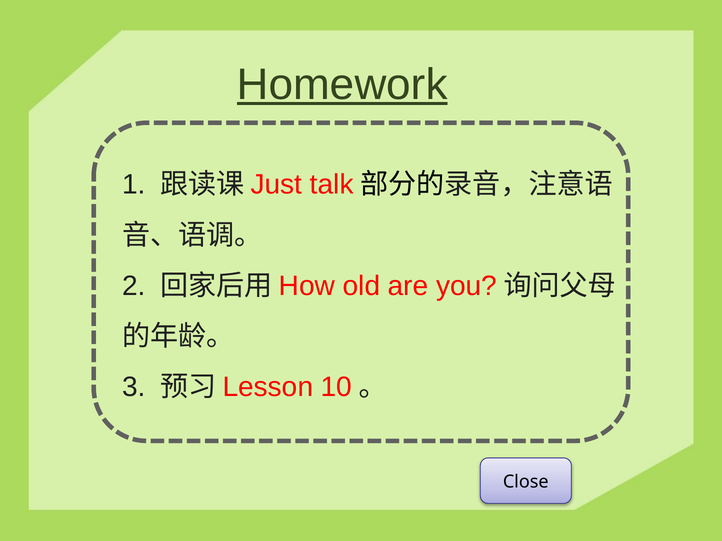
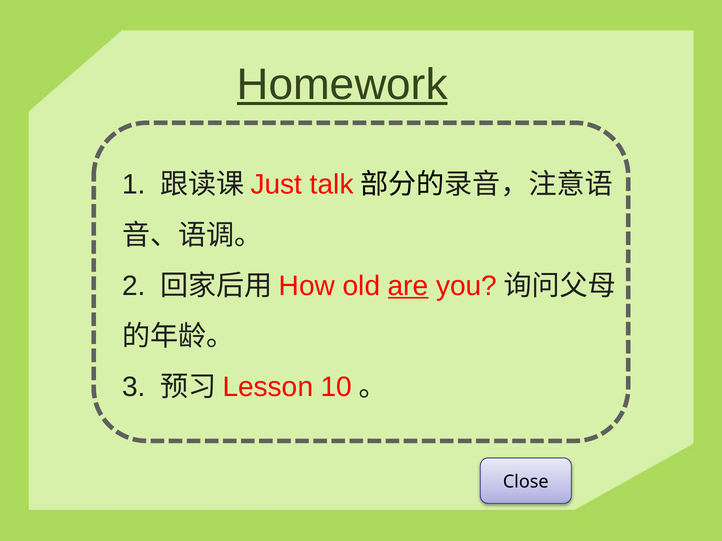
are underline: none -> present
